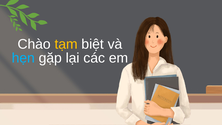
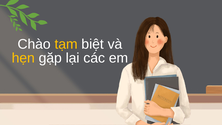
hẹn colour: light blue -> yellow
